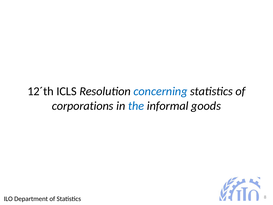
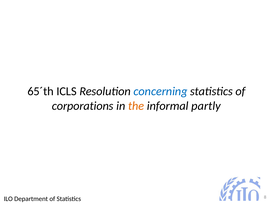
12´th: 12´th -> 65´th
the colour: blue -> orange
goods: goods -> partly
